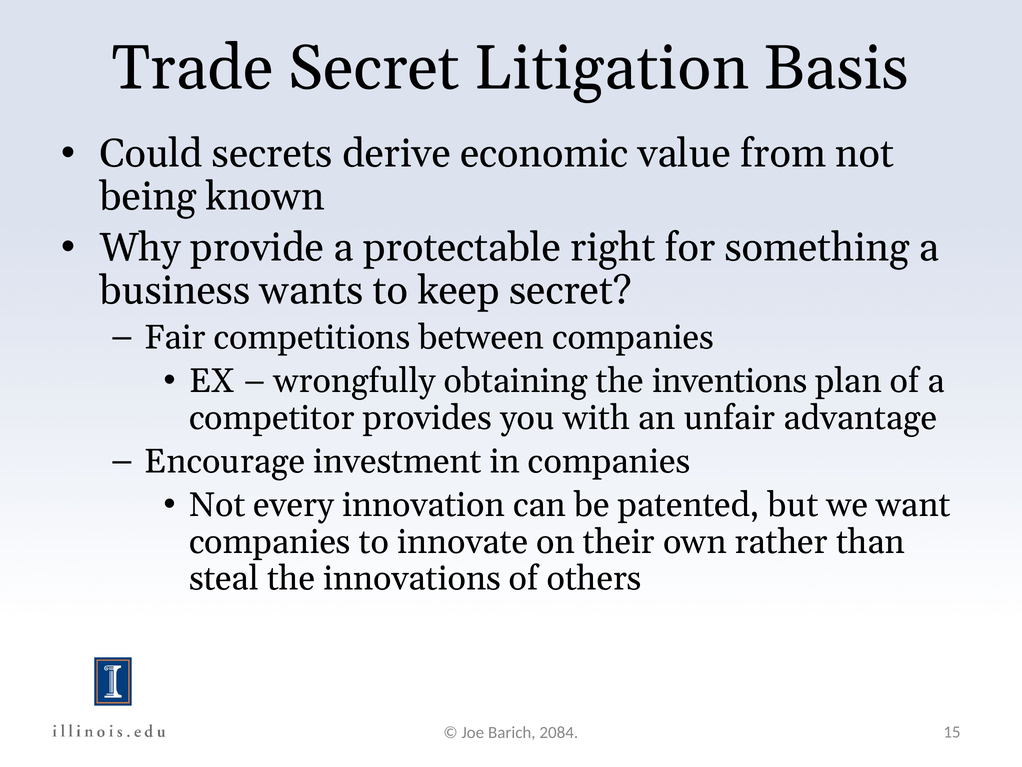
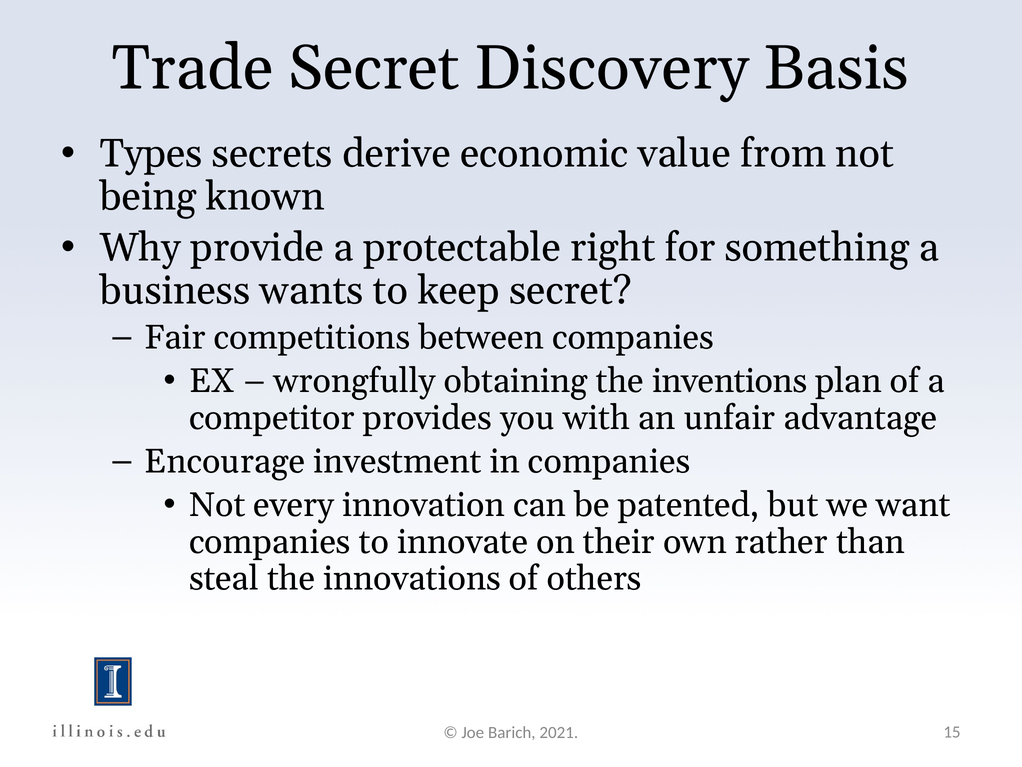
Litigation: Litigation -> Discovery
Could: Could -> Types
2084: 2084 -> 2021
